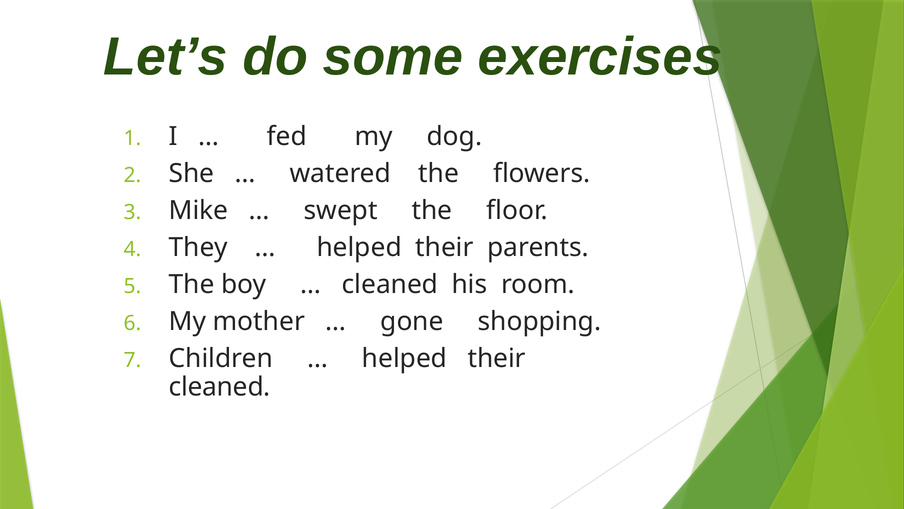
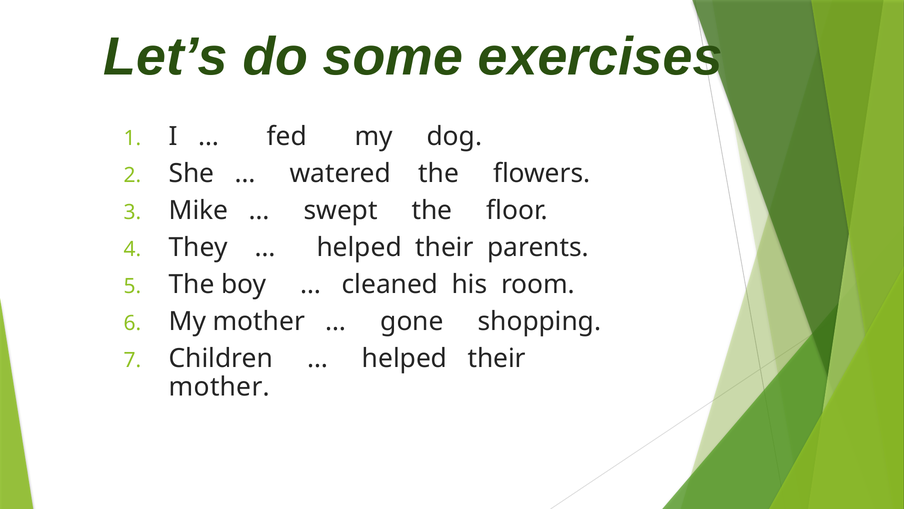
cleaned at (220, 387): cleaned -> mother
